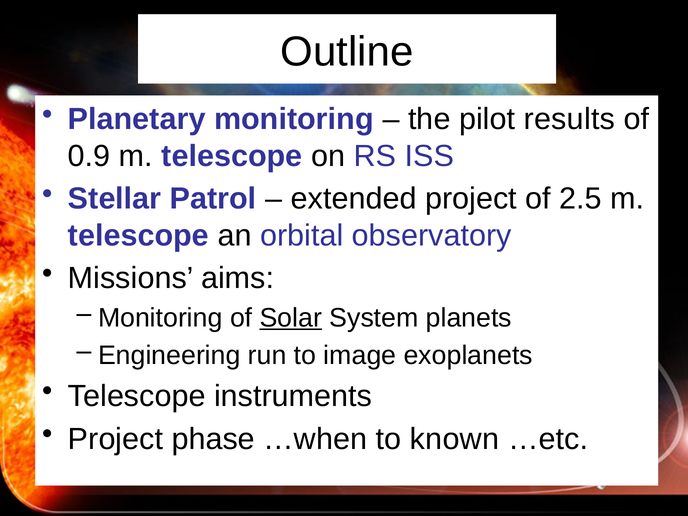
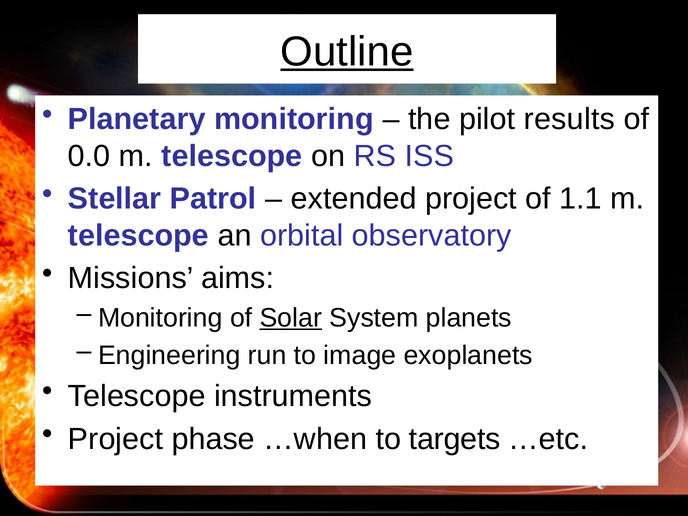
Outline underline: none -> present
0.9: 0.9 -> 0.0
2.5: 2.5 -> 1.1
known: known -> targets
